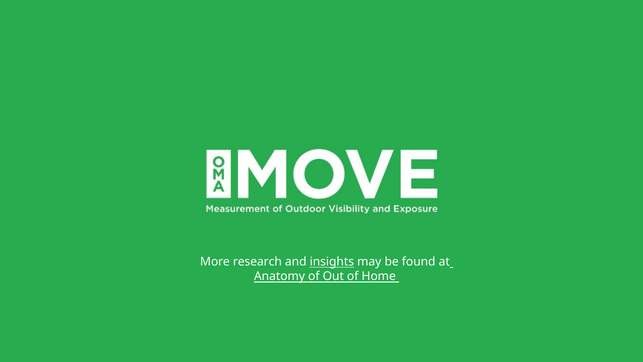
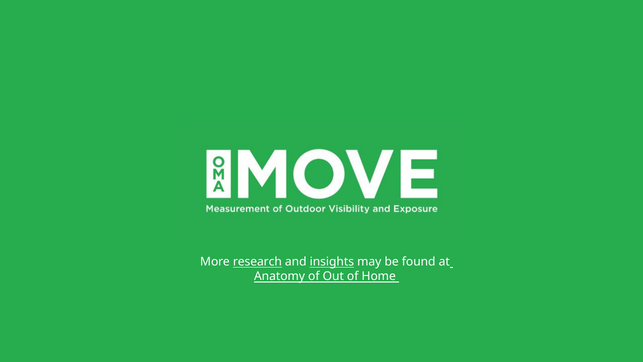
research underline: none -> present
